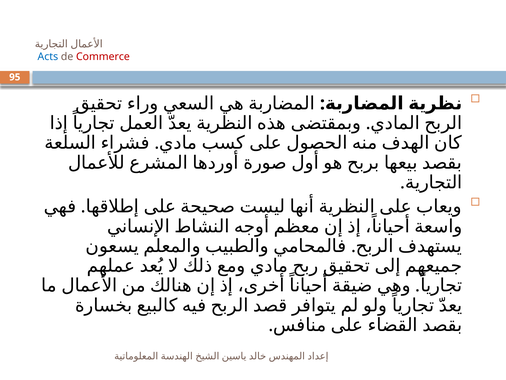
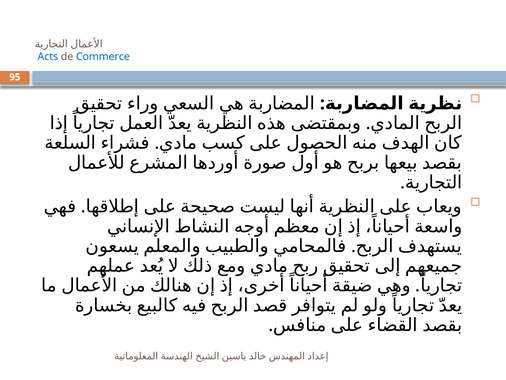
Commerce colour: red -> blue
